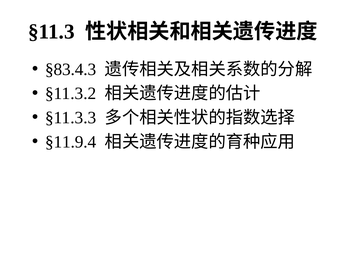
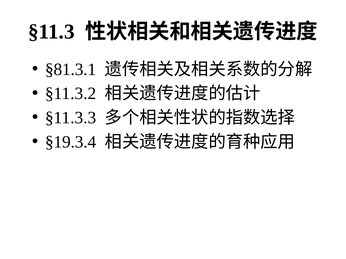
§83.4.3: §83.4.3 -> §81.3.1
§11.9.4: §11.9.4 -> §19.3.4
